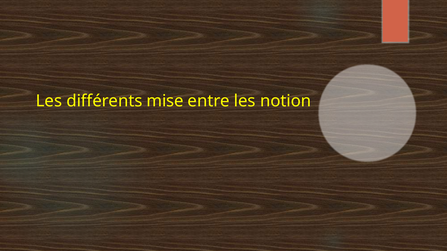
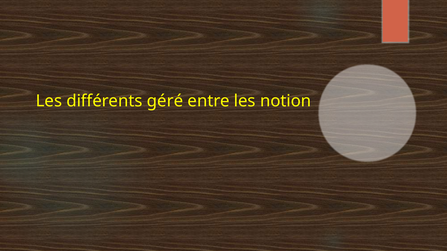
mise: mise -> géré
